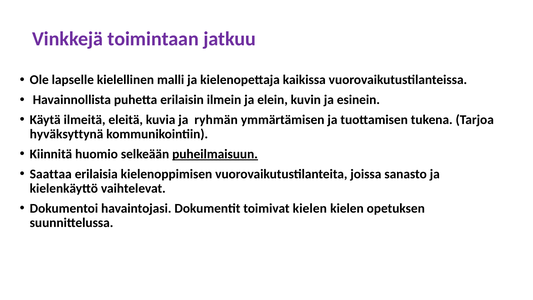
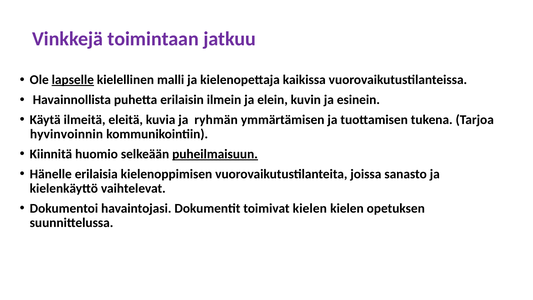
lapselle underline: none -> present
hyväksyttynä: hyväksyttynä -> hyvinvoinnin
Saattaa: Saattaa -> Hänelle
